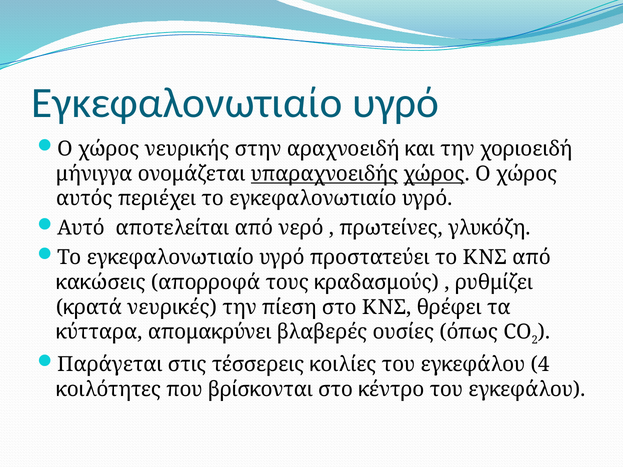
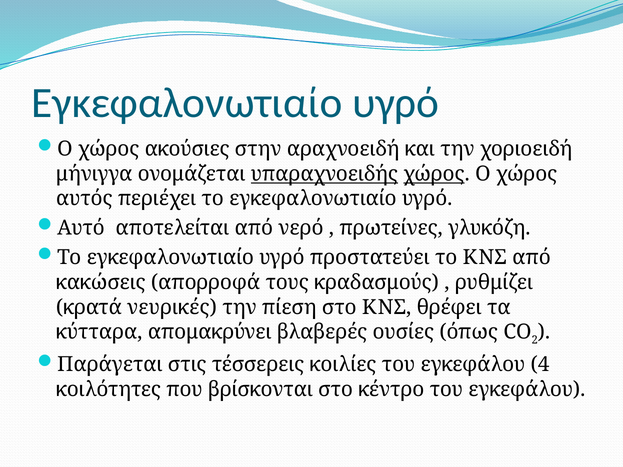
νευρικής: νευρικής -> ακούσιες
